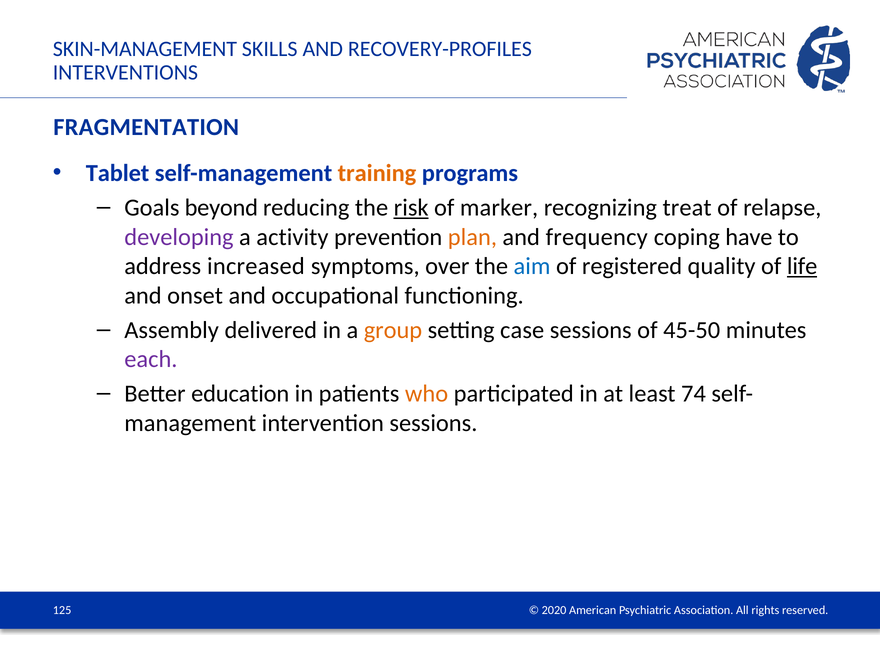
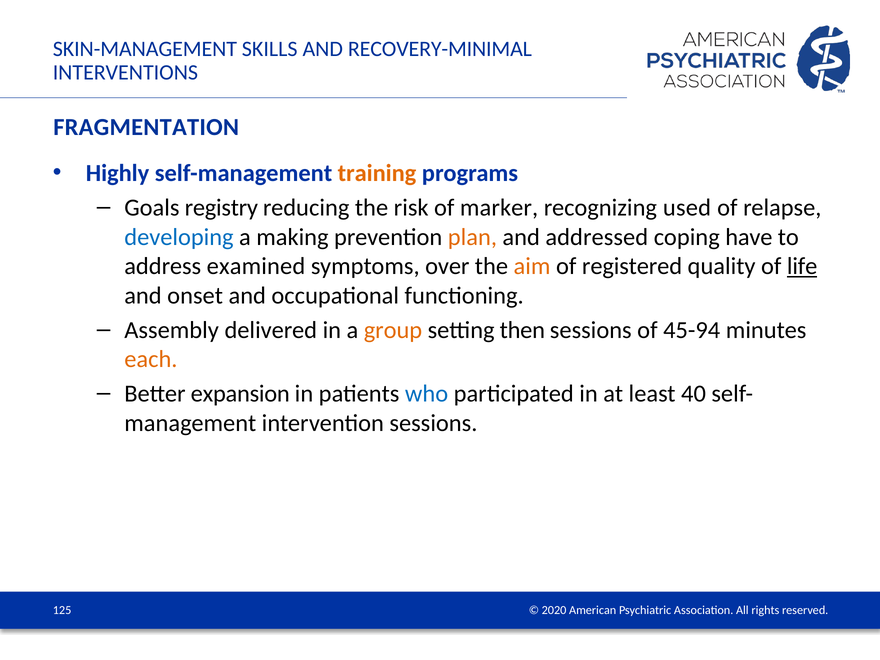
RECOVERY-PROFILES: RECOVERY-PROFILES -> RECOVERY-MINIMAL
Tablet: Tablet -> Highly
beyond: beyond -> registry
risk underline: present -> none
treat: treat -> used
developing colour: purple -> blue
activity: activity -> making
frequency: frequency -> addressed
increased: increased -> examined
aim colour: blue -> orange
case: case -> then
45-50: 45-50 -> 45-94
each colour: purple -> orange
education: education -> expansion
who colour: orange -> blue
74: 74 -> 40
